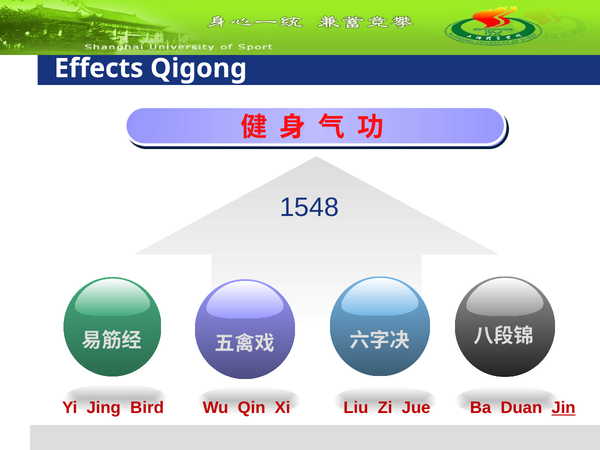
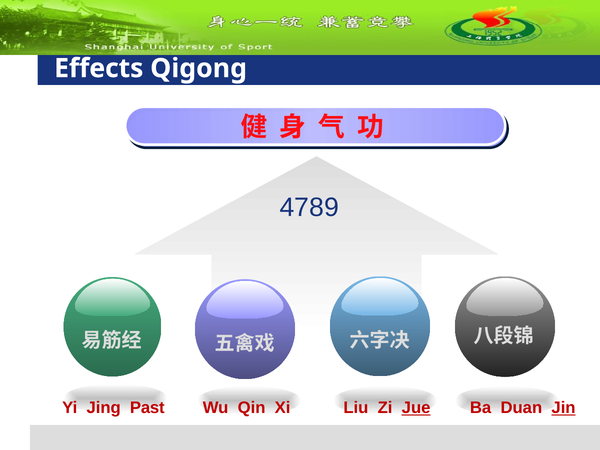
1548: 1548 -> 4789
Bird: Bird -> Past
Jue underline: none -> present
